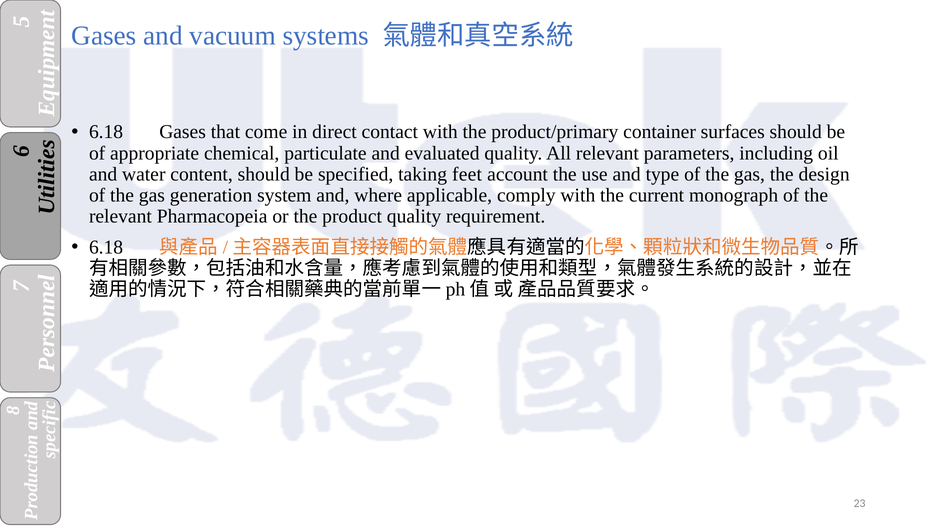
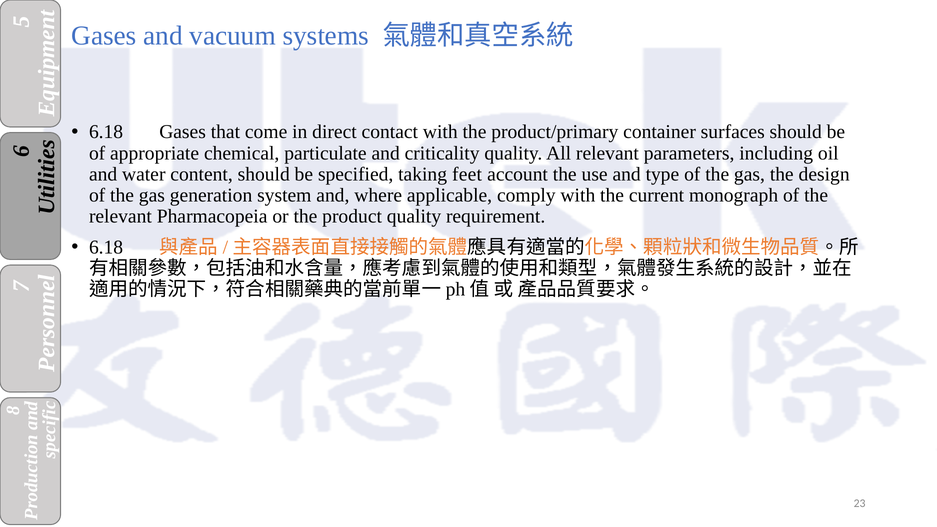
evaluated: evaluated -> criticality
